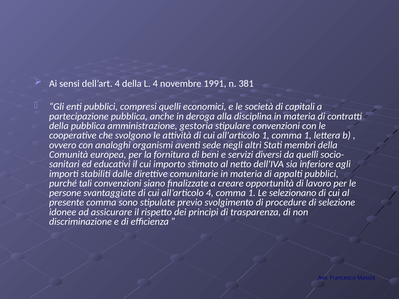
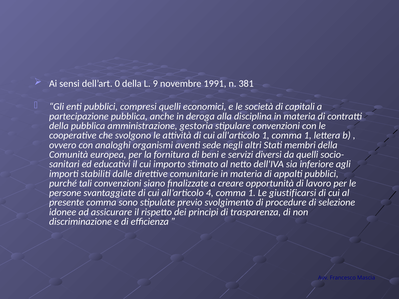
dell’art 4: 4 -> 0
L 4: 4 -> 9
selezionano: selezionano -> giustificarsi
